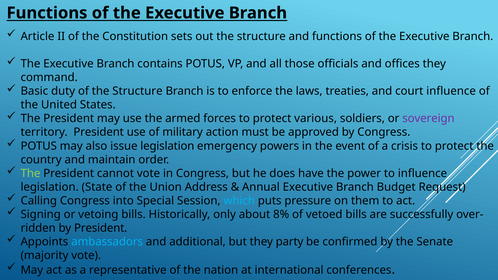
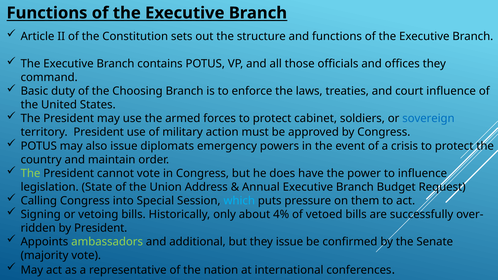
of the Structure: Structure -> Choosing
various: various -> cabinet
sovereign colour: purple -> blue
issue legislation: legislation -> diplomats
8%: 8% -> 4%
ambassadors colour: light blue -> light green
they party: party -> issue
